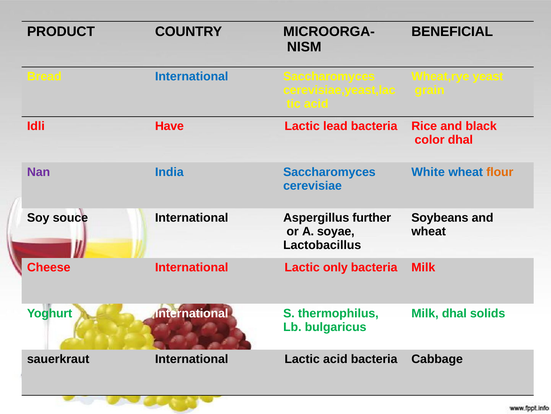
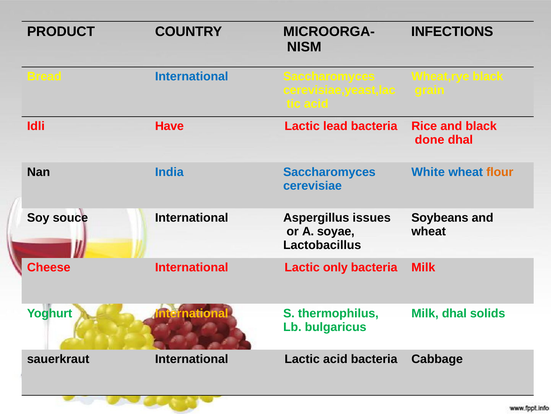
BENEFICIAL: BENEFICIAL -> INFECTIONS
Wheat,rye yeast: yeast -> black
color: color -> done
Nan colour: purple -> black
further: further -> issues
International at (192, 313) colour: white -> yellow
